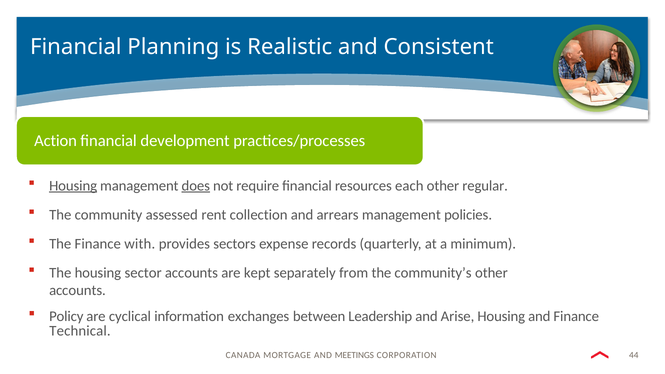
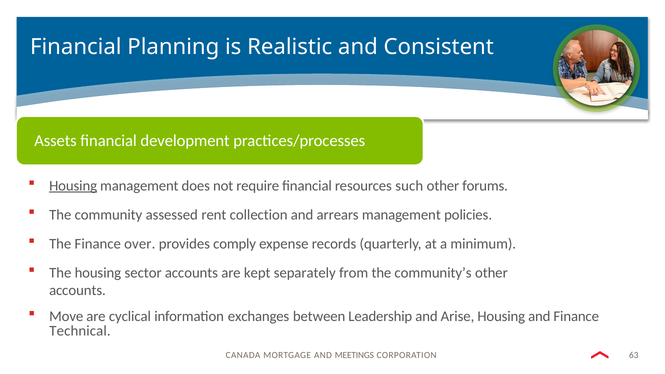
Action: Action -> Assets
does underline: present -> none
each: each -> such
regular: regular -> forums
with: with -> over
sectors: sectors -> comply
Policy: Policy -> Move
44: 44 -> 63
